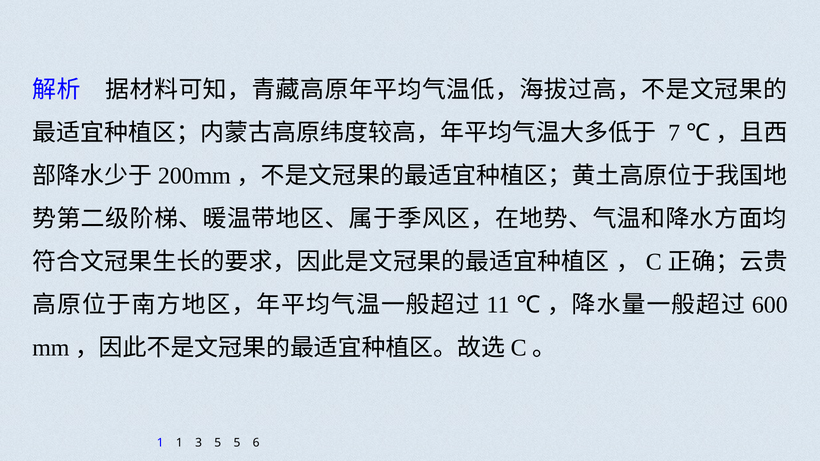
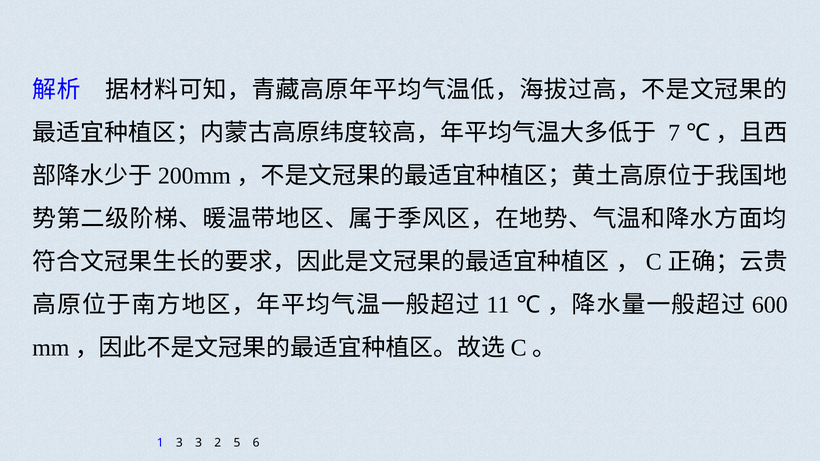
1 1: 1 -> 3
3 5: 5 -> 2
